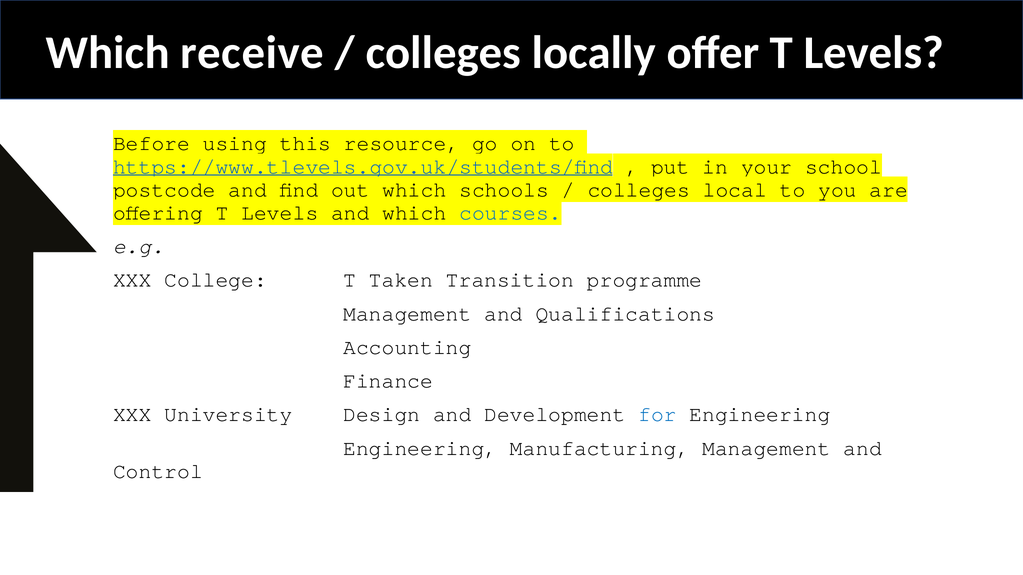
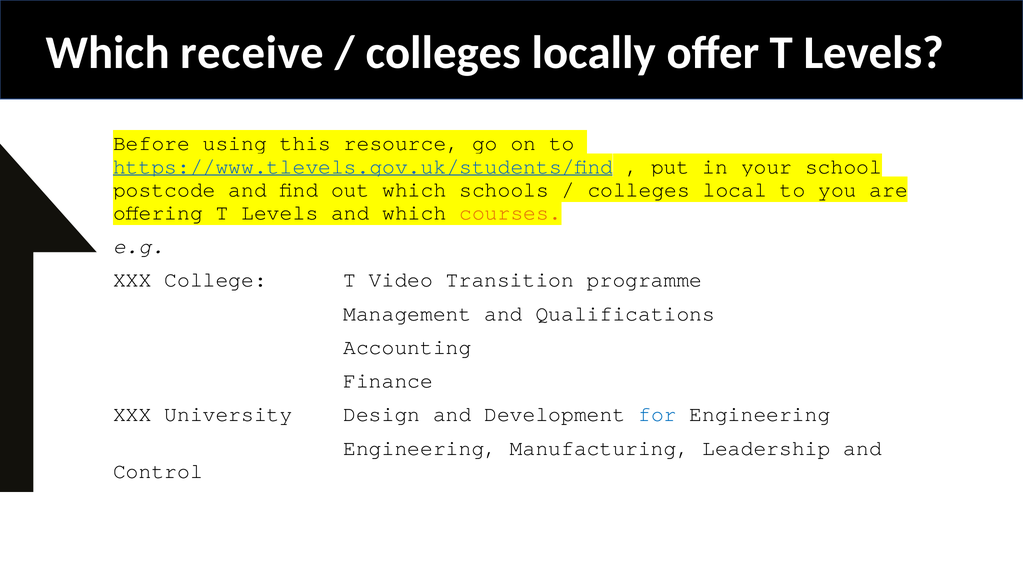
courses colour: blue -> orange
Taken: Taken -> Video
Manufacturing Management: Management -> Leadership
